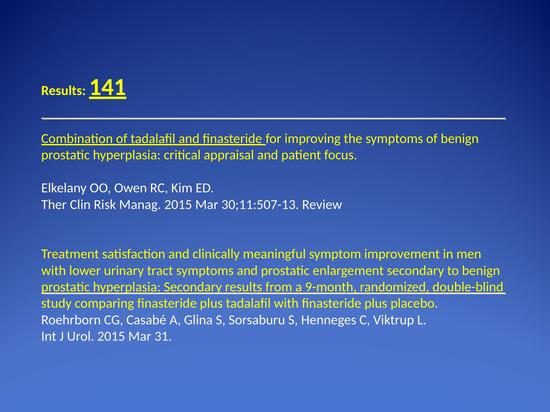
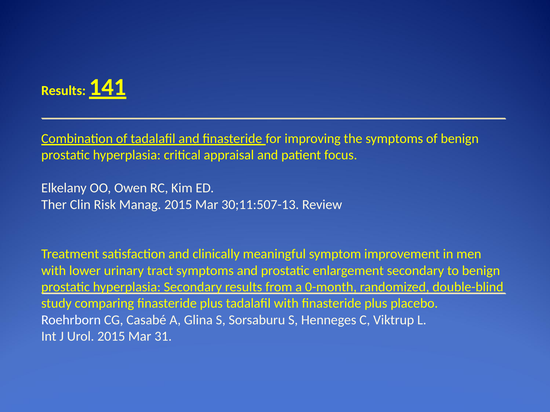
9-month: 9-month -> 0-month
